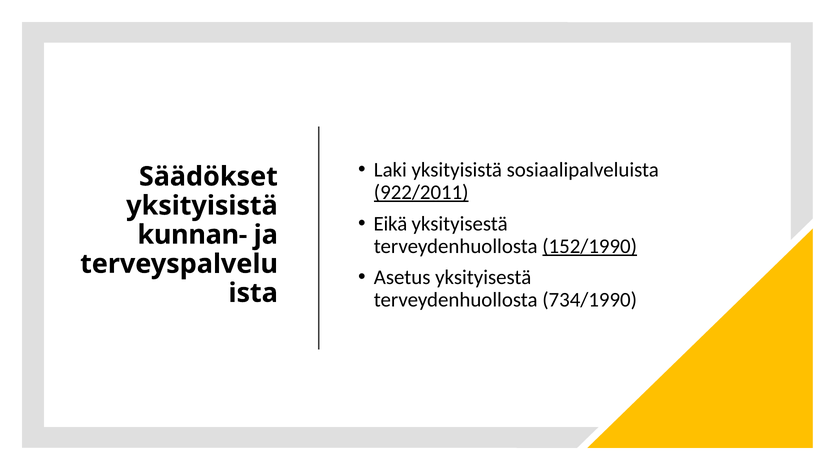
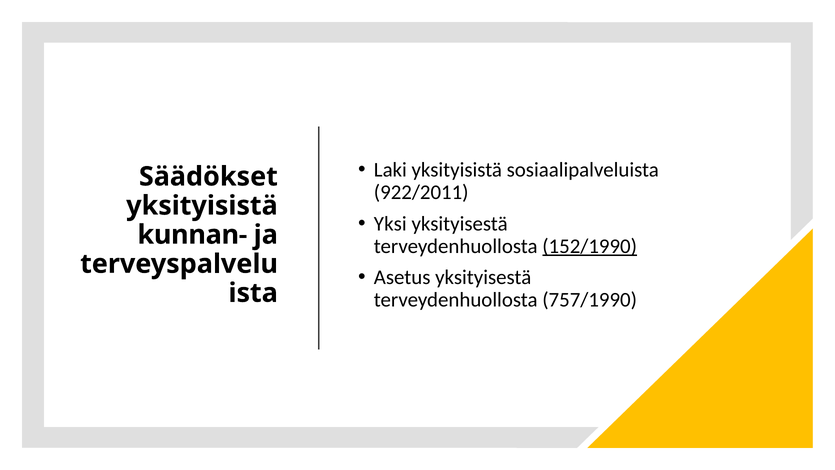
922/2011 underline: present -> none
Eikä: Eikä -> Yksi
734/1990: 734/1990 -> 757/1990
